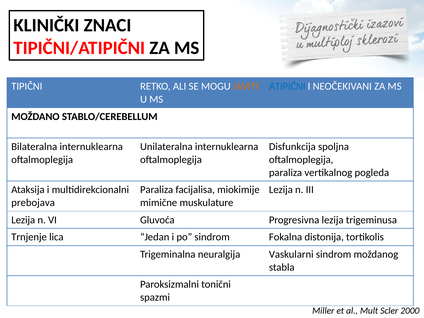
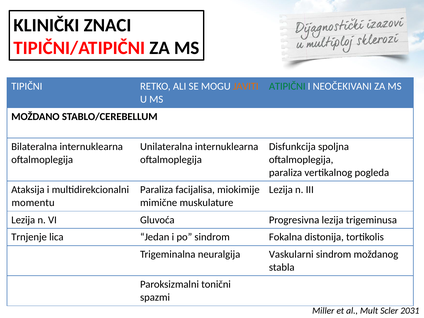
ATIPIČNI colour: blue -> green
prebojava: prebojava -> momentu
2000: 2000 -> 2031
